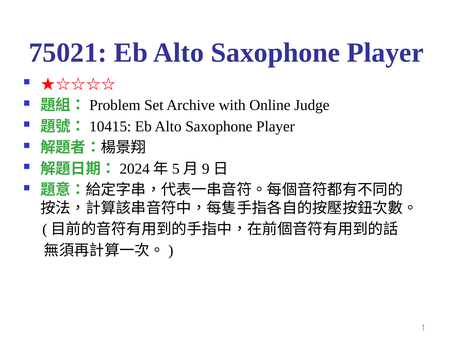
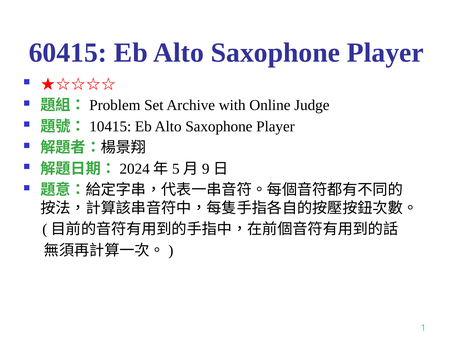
75021: 75021 -> 60415
